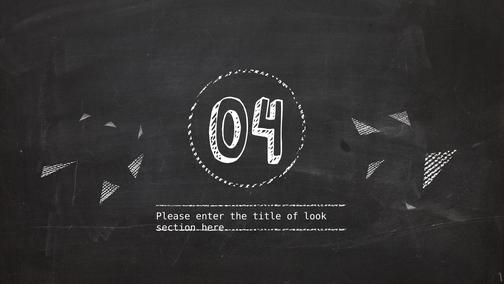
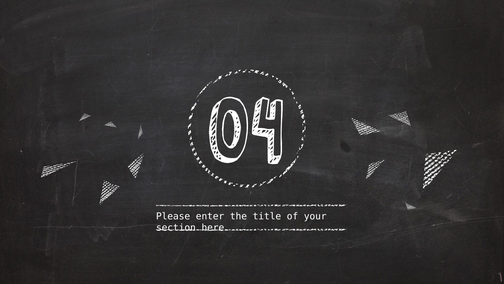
look: look -> your
